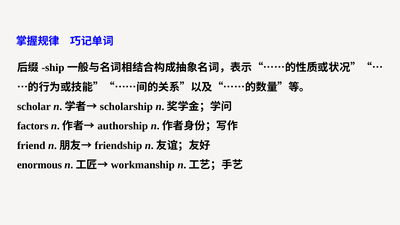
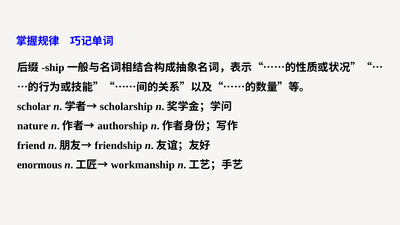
factors: factors -> nature
